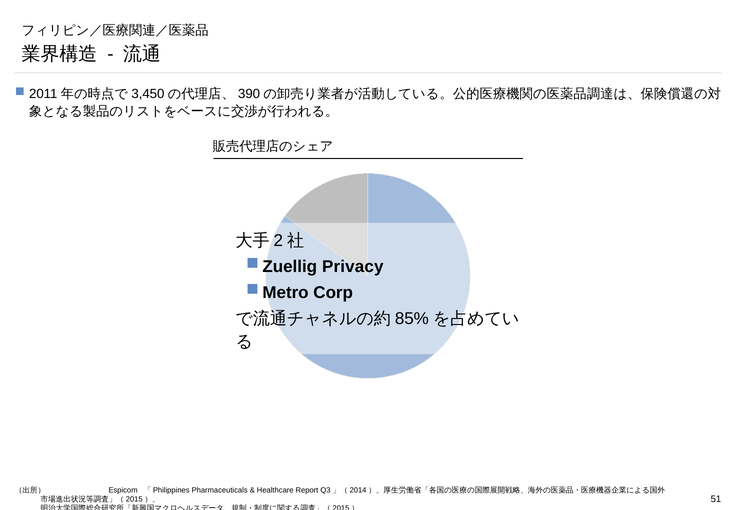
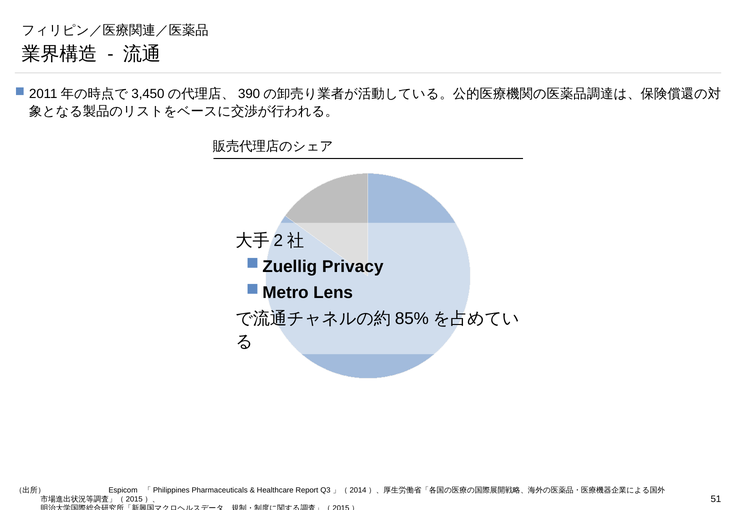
Corp: Corp -> Lens
